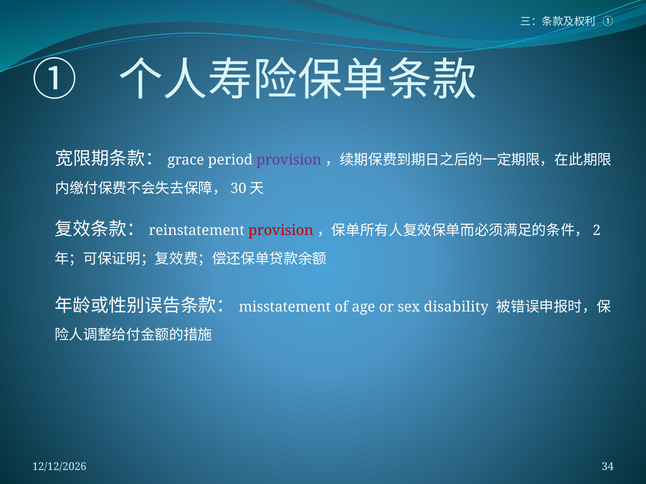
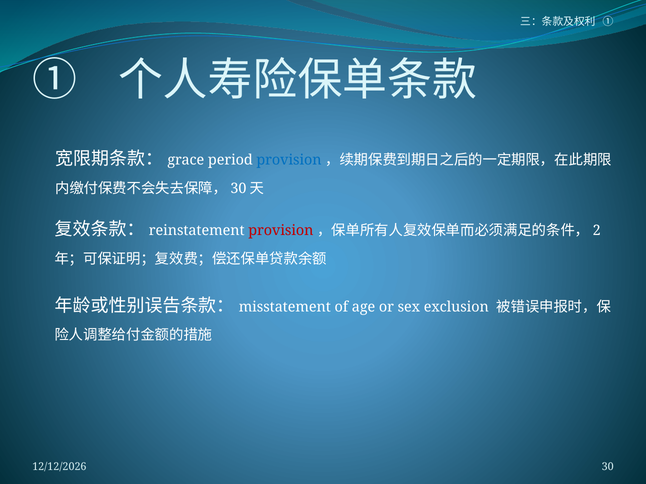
provision at (289, 160) colour: purple -> blue
disability: disability -> exclusion
34: 34 -> 30
